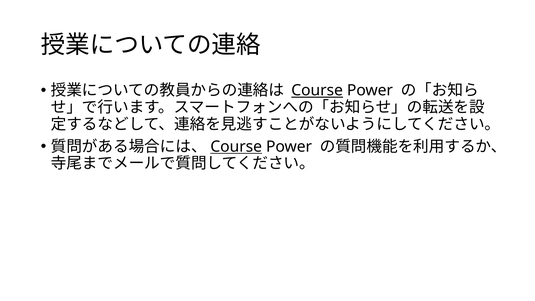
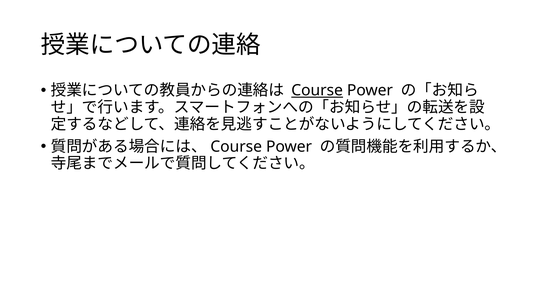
Course at (236, 147) underline: present -> none
